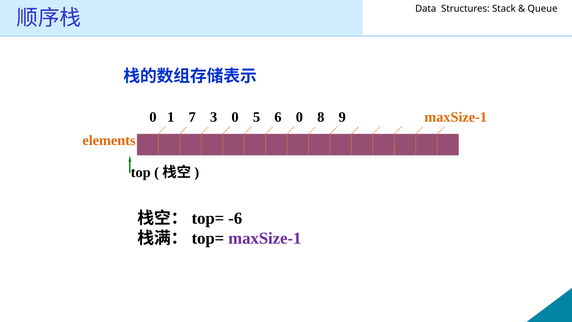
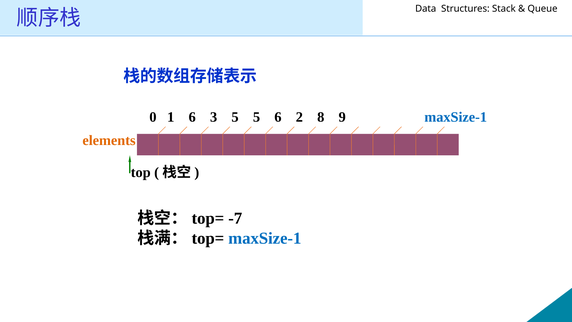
1 7: 7 -> 6
3 0: 0 -> 5
6 0: 0 -> 2
maxSize-1 at (456, 117) colour: orange -> blue
-6: -6 -> -7
maxSize-1 at (265, 238) colour: purple -> blue
